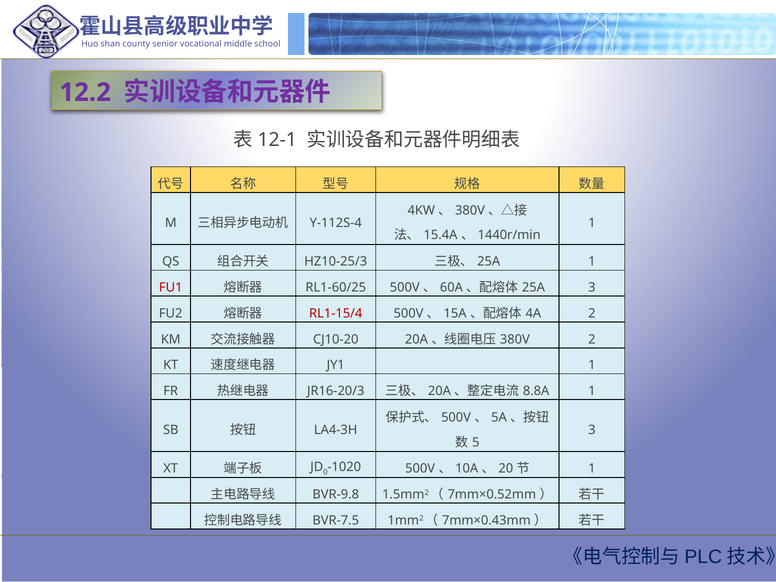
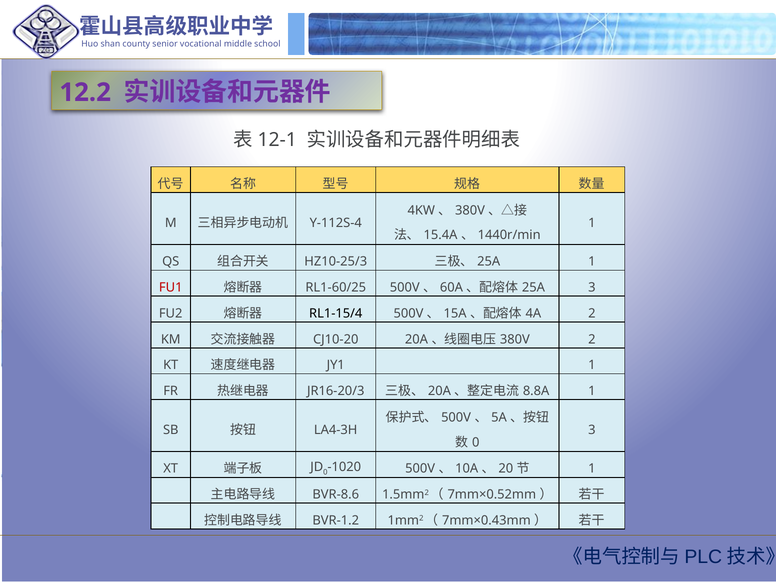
RL1-15/4 colour: red -> black
5 at (476, 442): 5 -> 0
BVR-9.8: BVR-9.8 -> BVR-8.6
BVR-7.5: BVR-7.5 -> BVR-1.2
